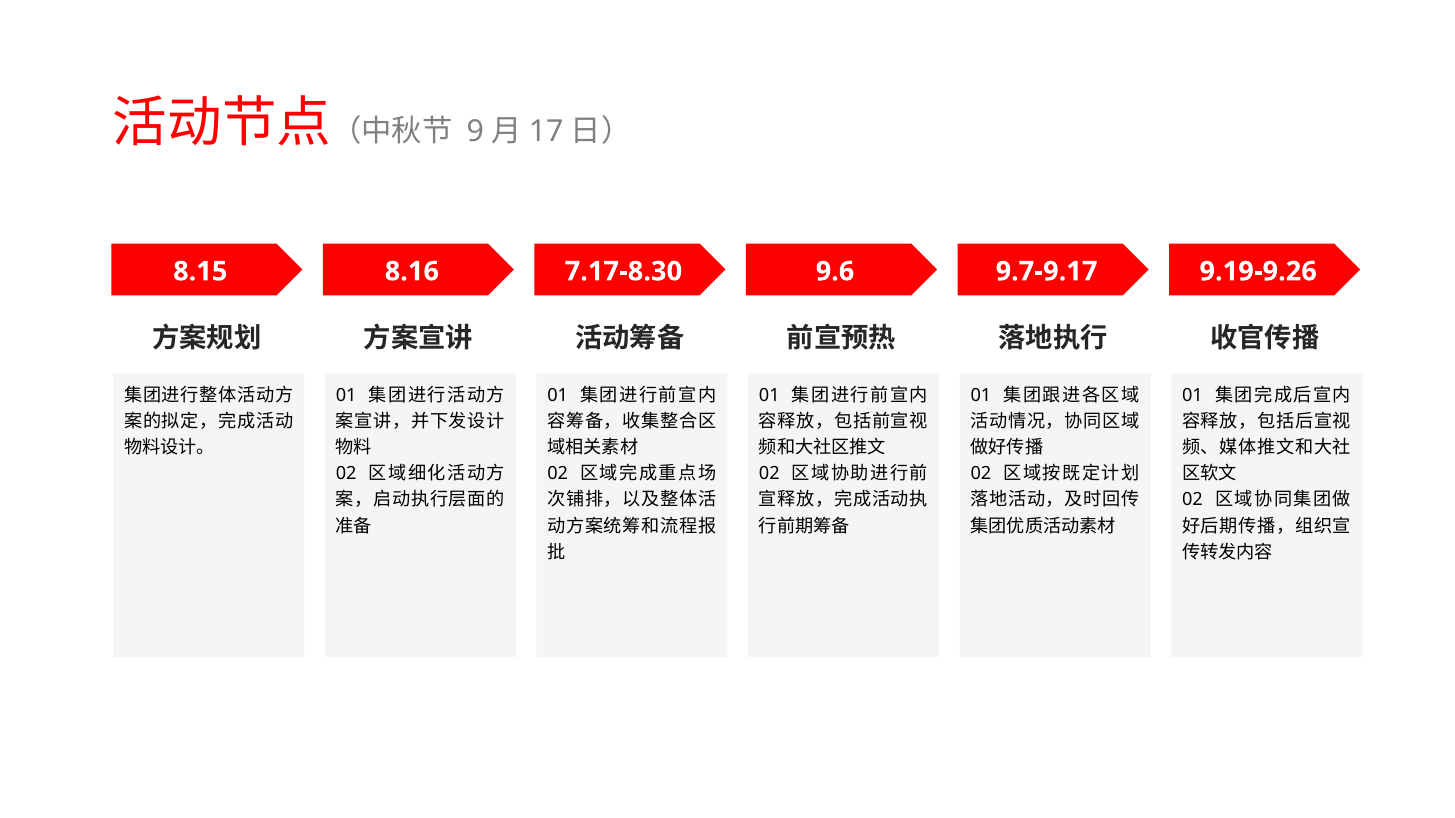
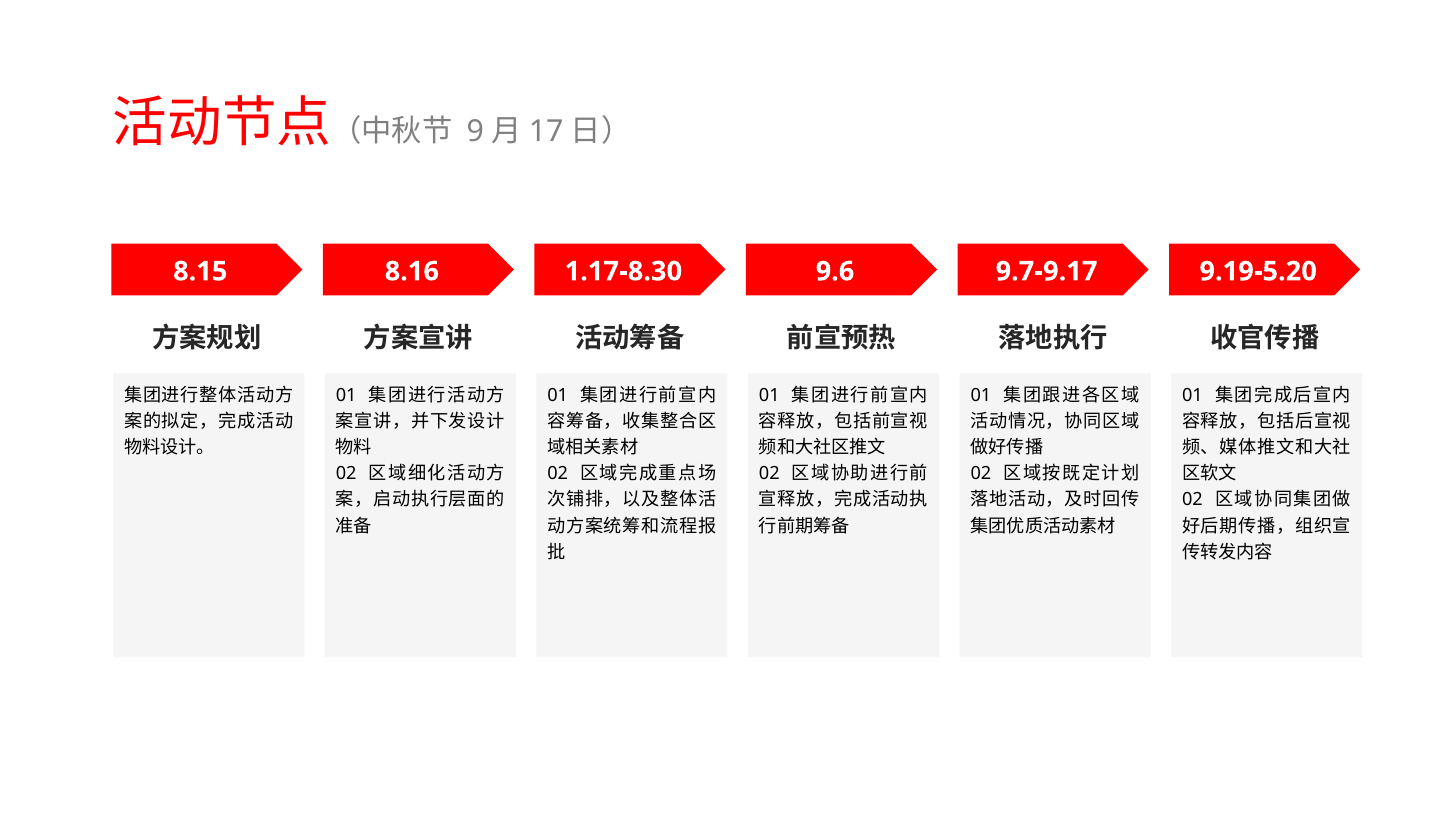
7.17-8.30: 7.17-8.30 -> 1.17-8.30
9.19-9.26: 9.19-9.26 -> 9.19-5.20
